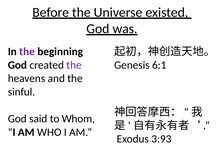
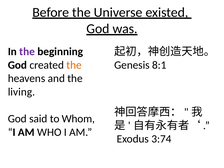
the at (74, 65) colour: purple -> orange
6:1: 6:1 -> 8:1
sinful: sinful -> living
3:93: 3:93 -> 3:74
